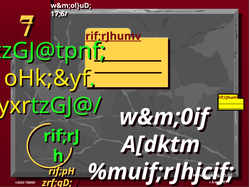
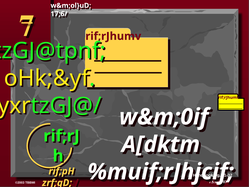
rif;rJhumv at (113, 36) underline: present -> none
